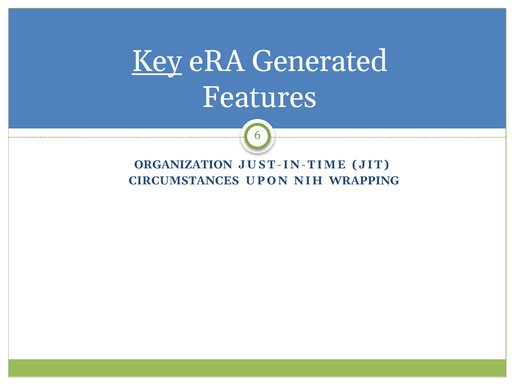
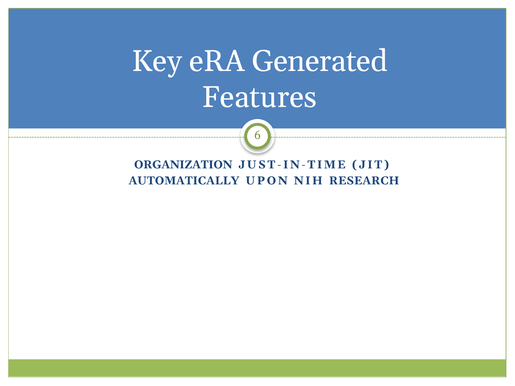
Key underline: present -> none
CIRCUMSTANCES: CIRCUMSTANCES -> AUTOMATICALLY
WRAPPING: WRAPPING -> RESEARCH
